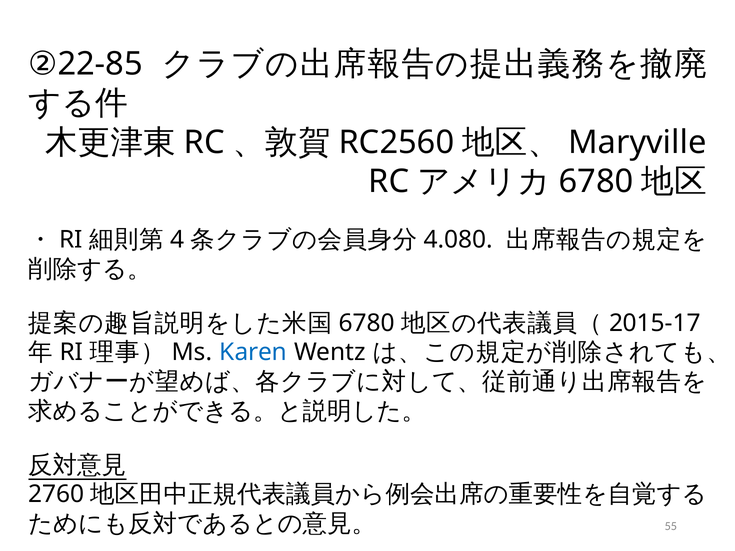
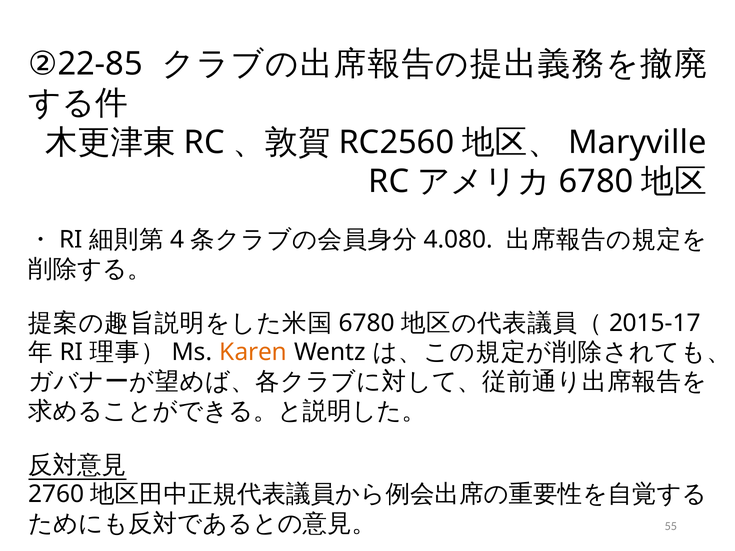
Karen colour: blue -> orange
